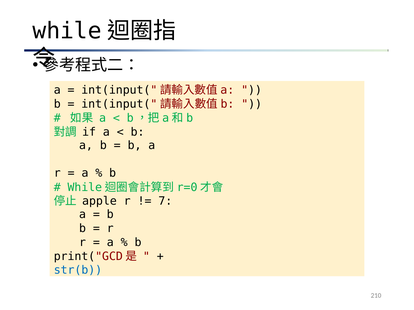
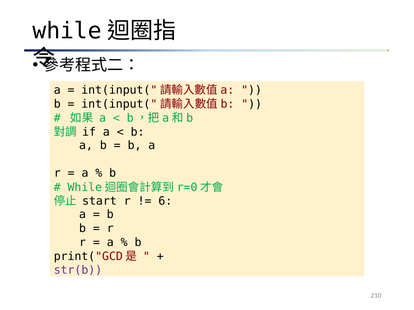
apple: apple -> start
7: 7 -> 6
str(b colour: blue -> purple
